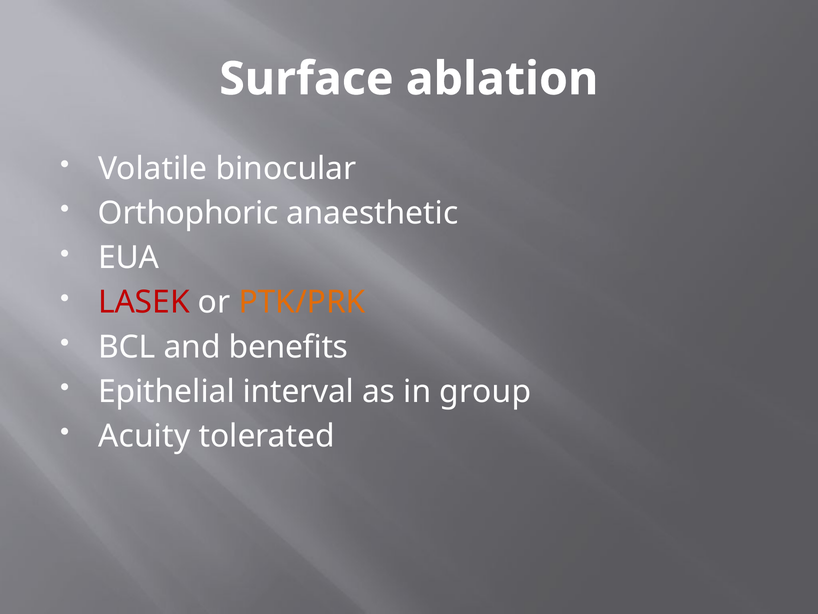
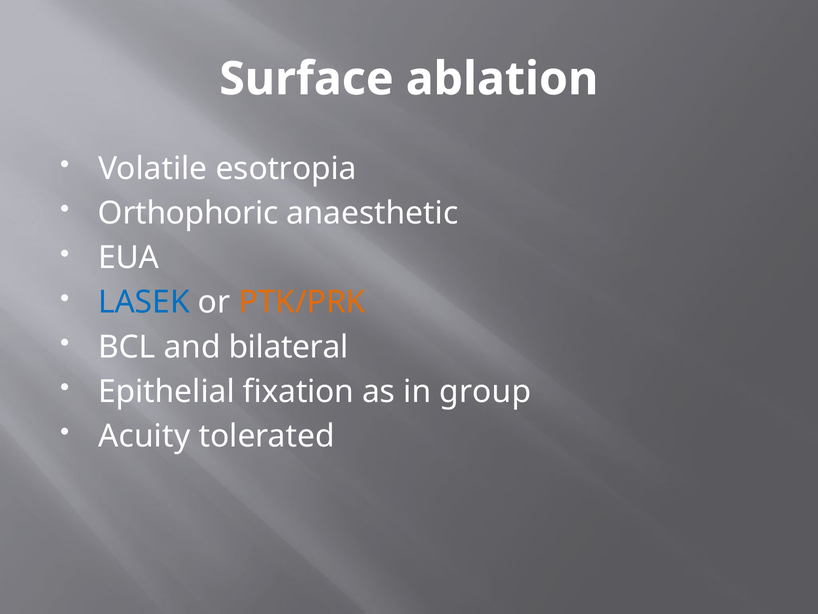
binocular: binocular -> esotropia
LASEK colour: red -> blue
benefits: benefits -> bilateral
interval: interval -> fixation
